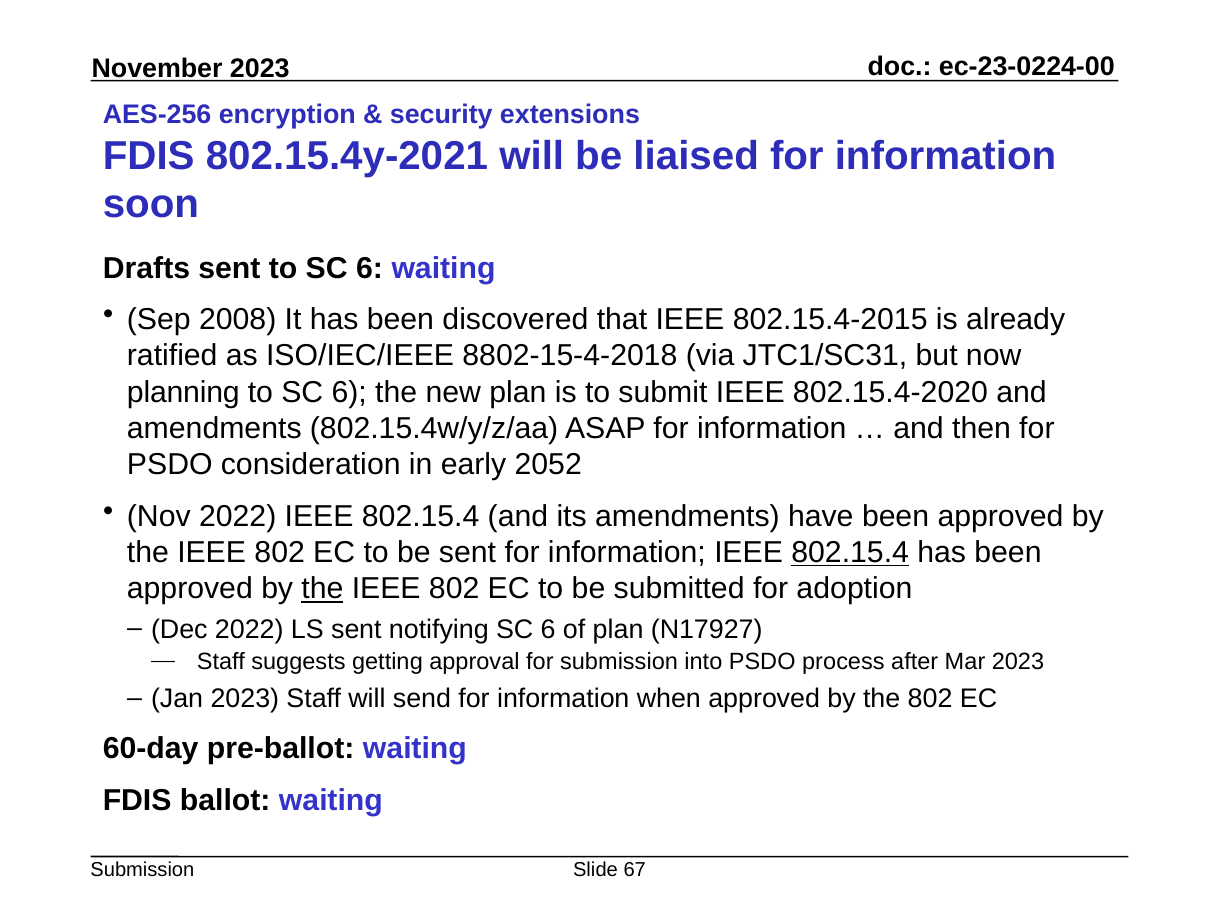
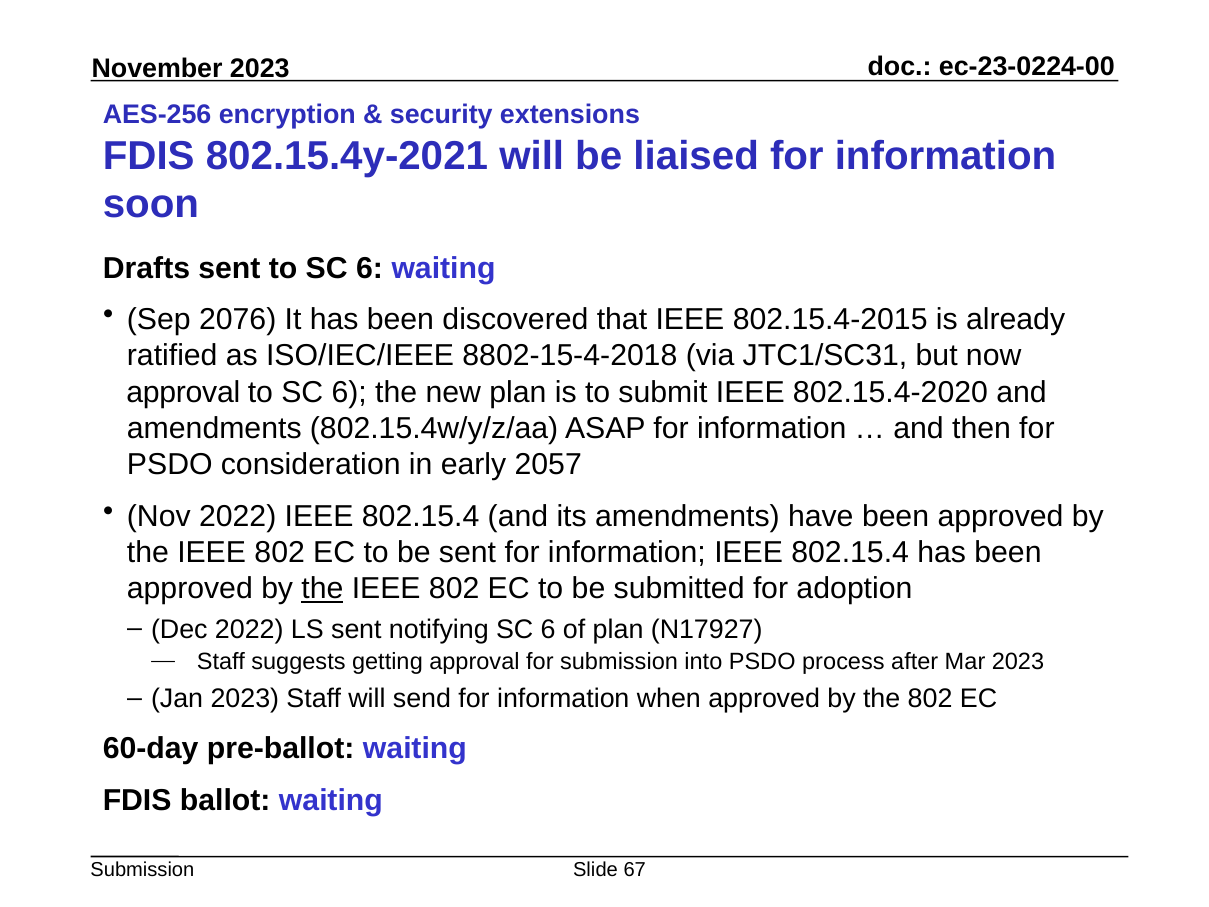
2008: 2008 -> 2076
planning at (183, 392): planning -> approval
2052: 2052 -> 2057
802.15.4 at (850, 552) underline: present -> none
